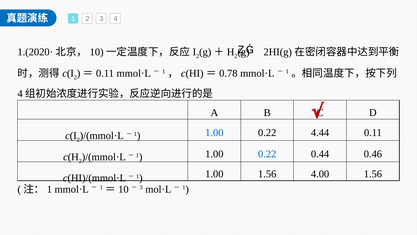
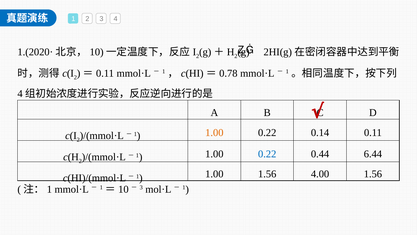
1.00 at (214, 132) colour: blue -> orange
4.44: 4.44 -> 0.14
0.46: 0.46 -> 6.44
